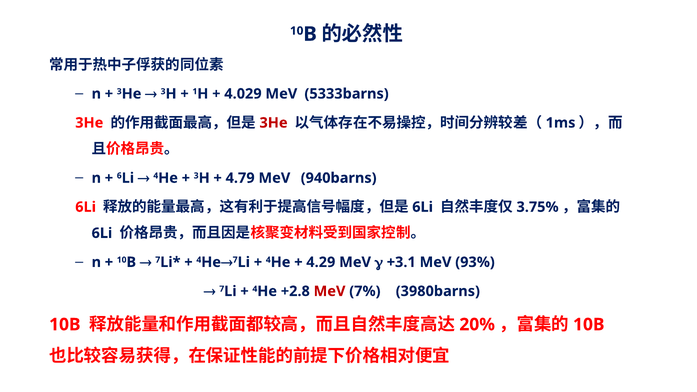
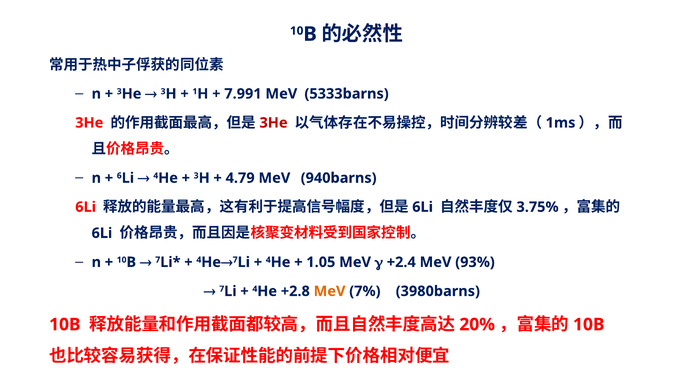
4.029: 4.029 -> 7.991
4.29: 4.29 -> 1.05
+3.1: +3.1 -> +2.4
MeV at (330, 291) colour: red -> orange
